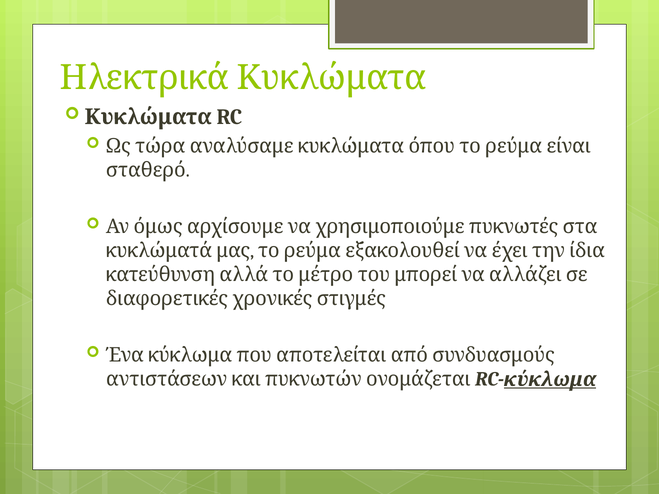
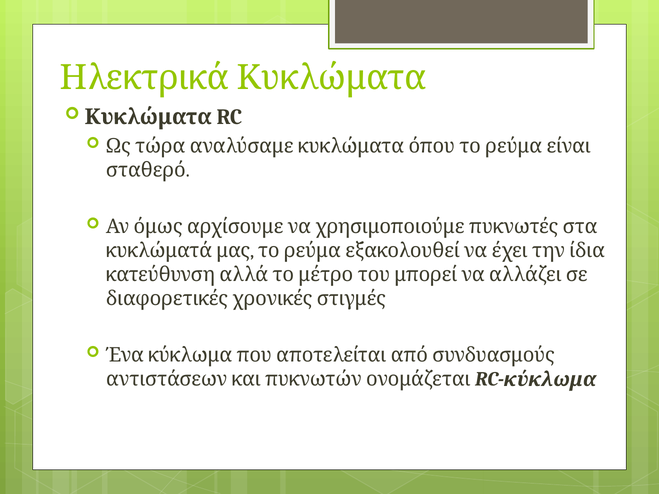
κύκλωμα underline: present -> none
